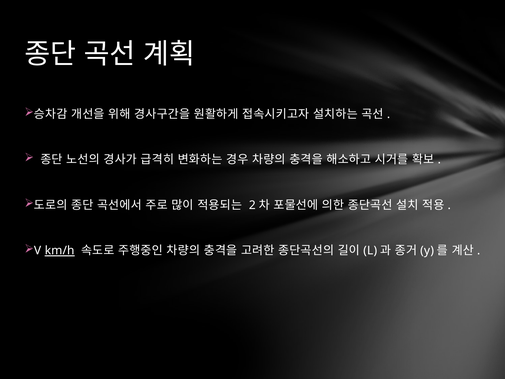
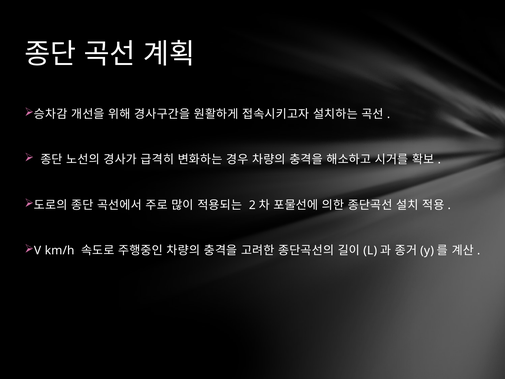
km/h underline: present -> none
